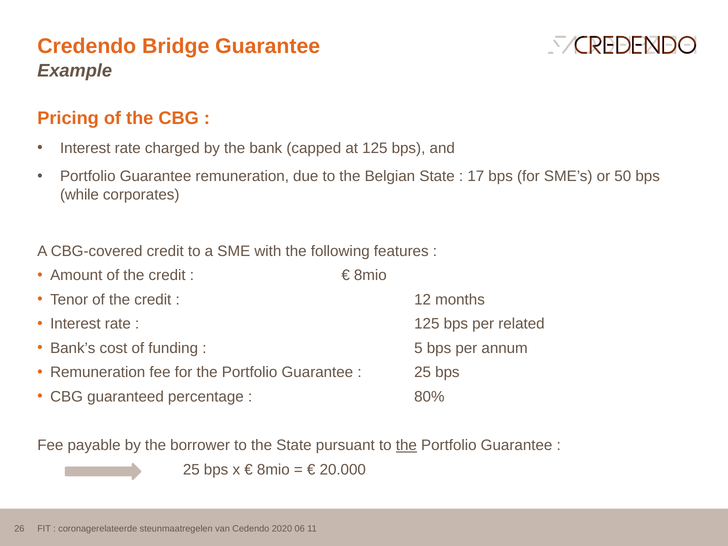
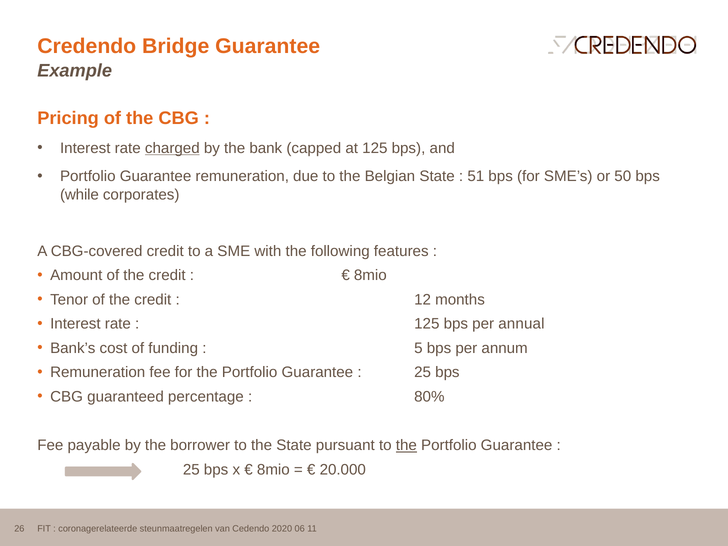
charged underline: none -> present
17: 17 -> 51
related: related -> annual
